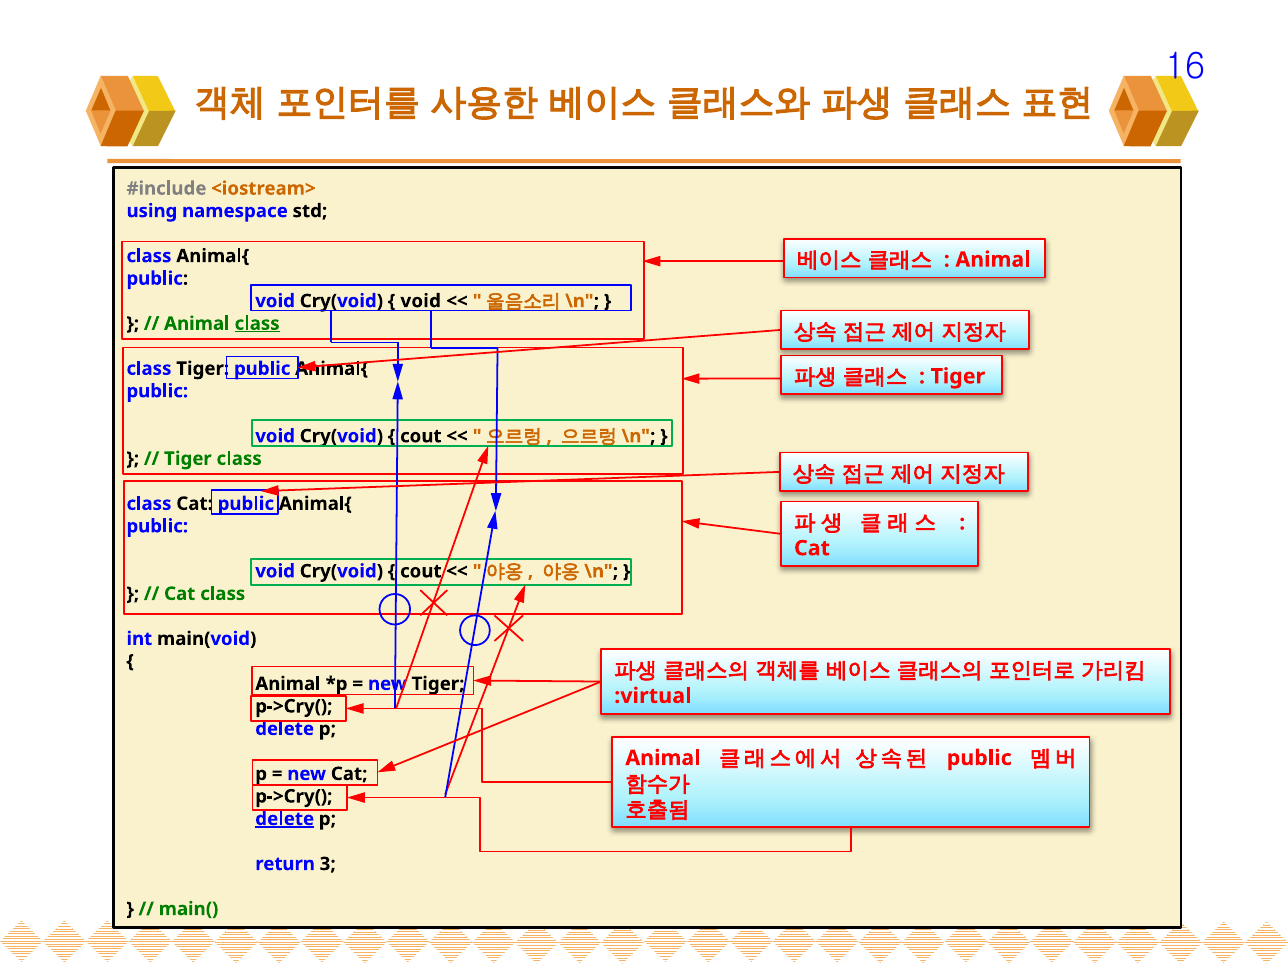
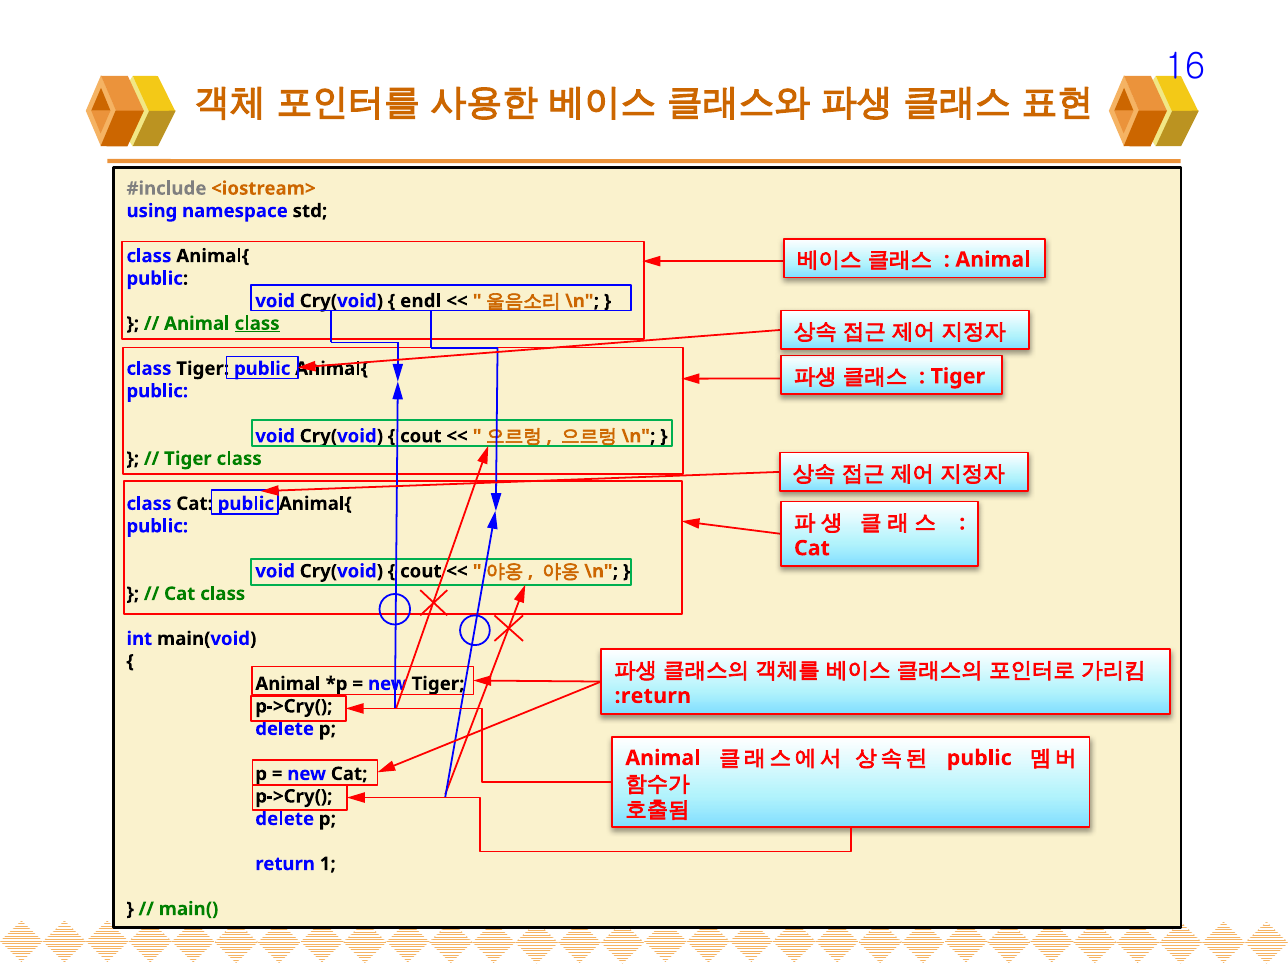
void at (421, 301): void -> endl
:virtual: :virtual -> :return
delete at (285, 819) underline: present -> none
3: 3 -> 1
